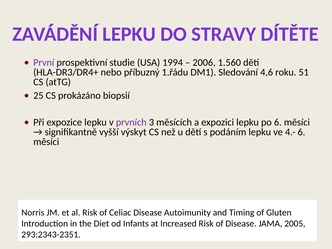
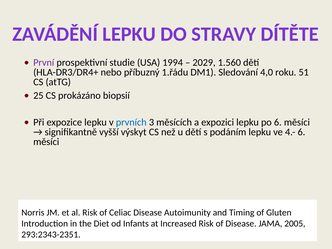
2006: 2006 -> 2029
4,6: 4,6 -> 4,0
prvních colour: purple -> blue
